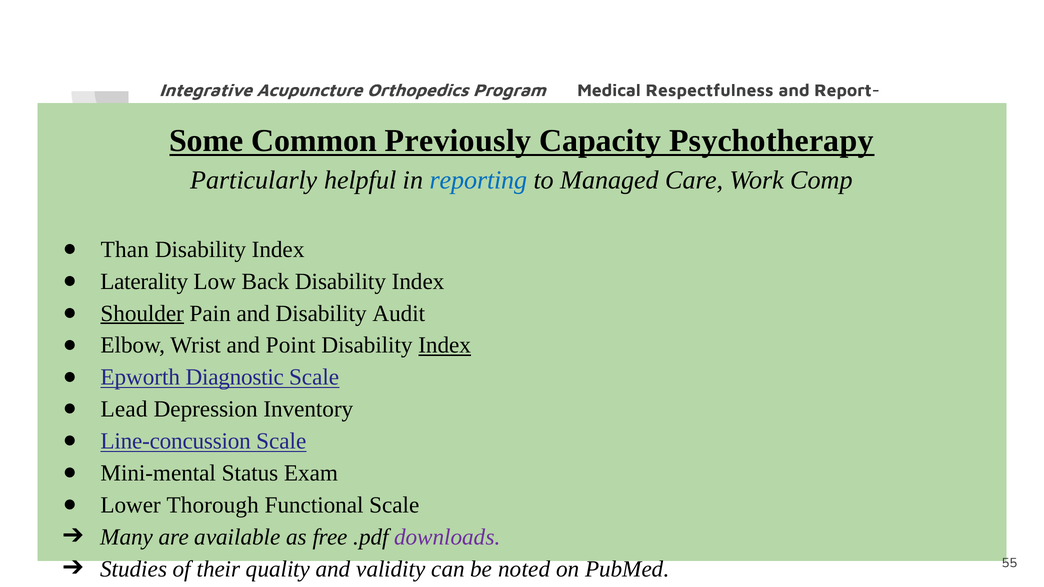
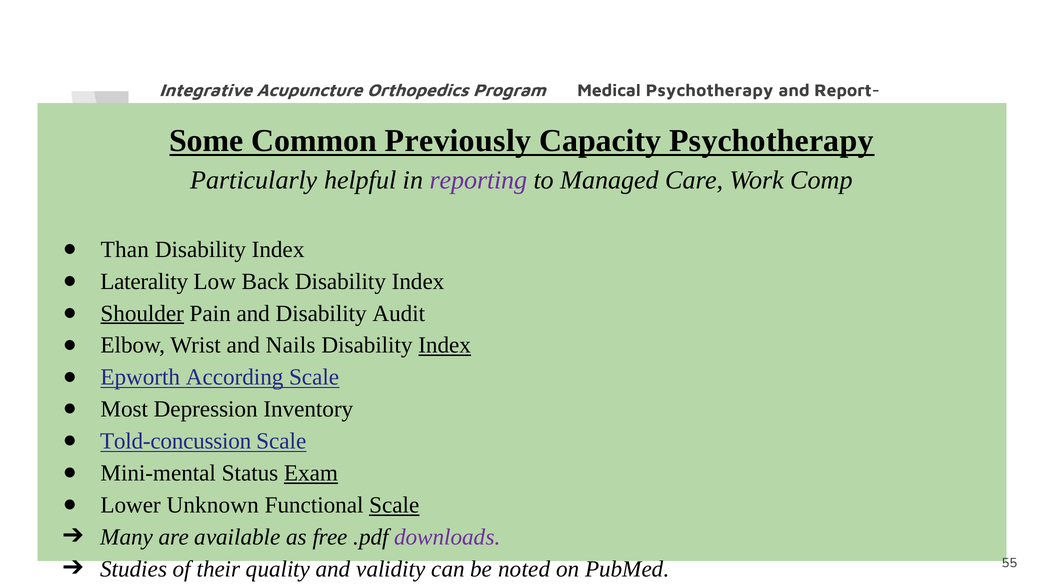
Respectfulness at (709, 90): Respectfulness -> Psychotherapy
reporting colour: blue -> purple
Point: Point -> Nails
Diagnostic: Diagnostic -> According
Lead: Lead -> Most
Line-concussion: Line-concussion -> Told-concussion
Exam underline: none -> present
Thorough: Thorough -> Unknown
Scale at (394, 505) underline: none -> present
